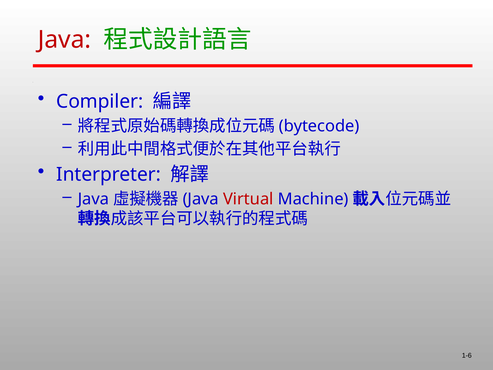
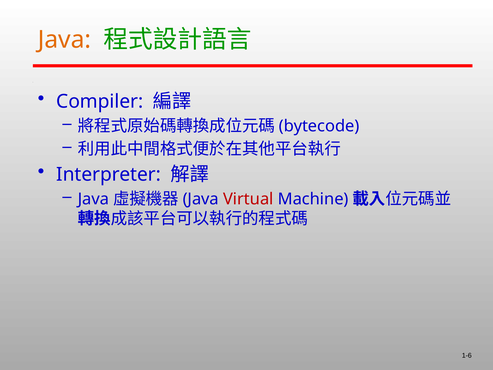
Java at (65, 40) colour: red -> orange
